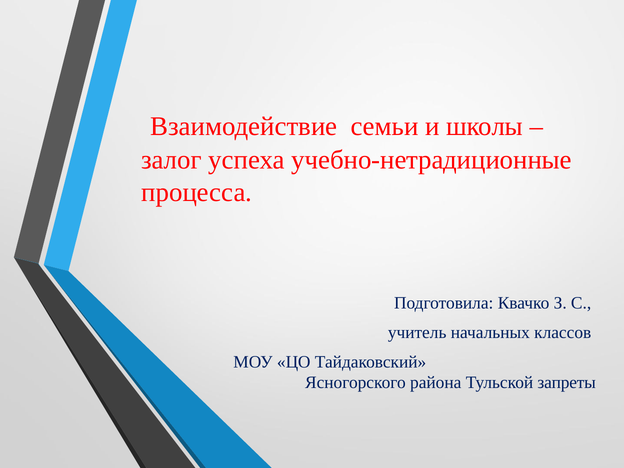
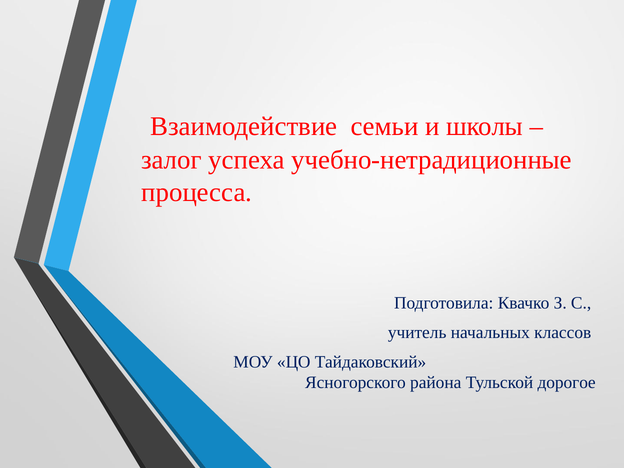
запреты: запреты -> дорогое
